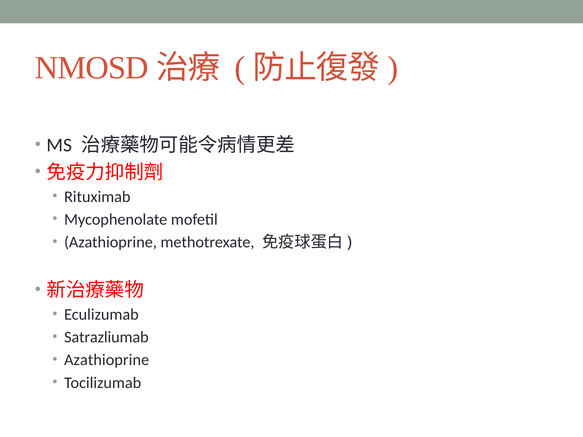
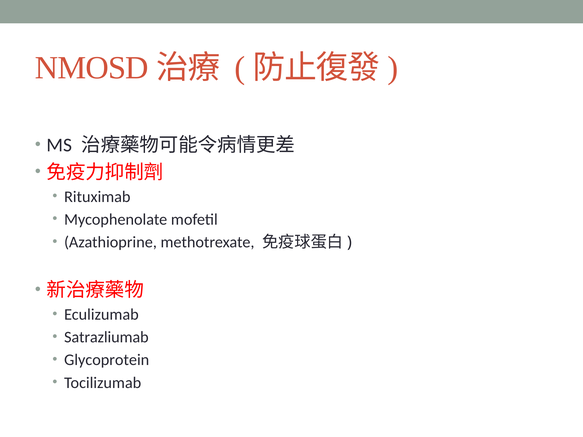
Azathioprine at (107, 360): Azathioprine -> Glycoprotein
